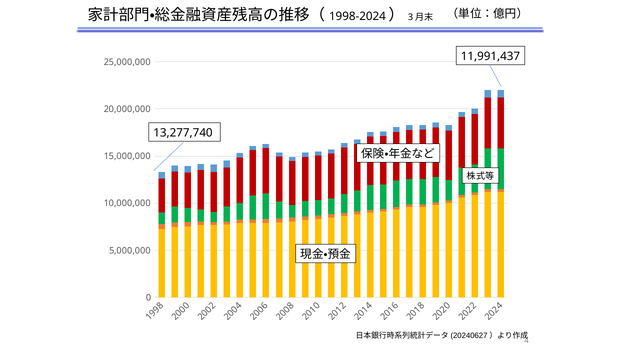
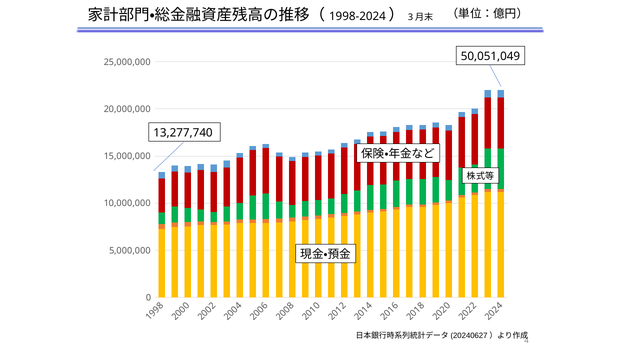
11,991,437: 11,991,437 -> 50,051,049
